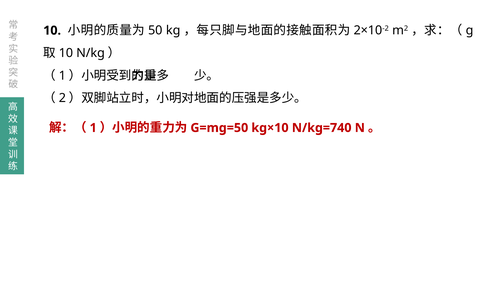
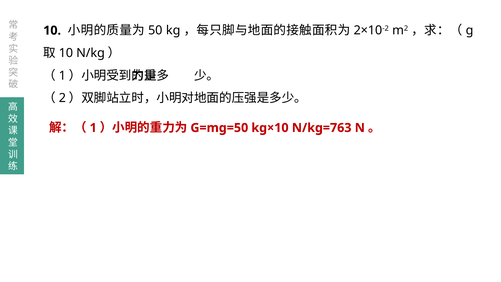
N/kg=740: N/kg=740 -> N/kg=763
